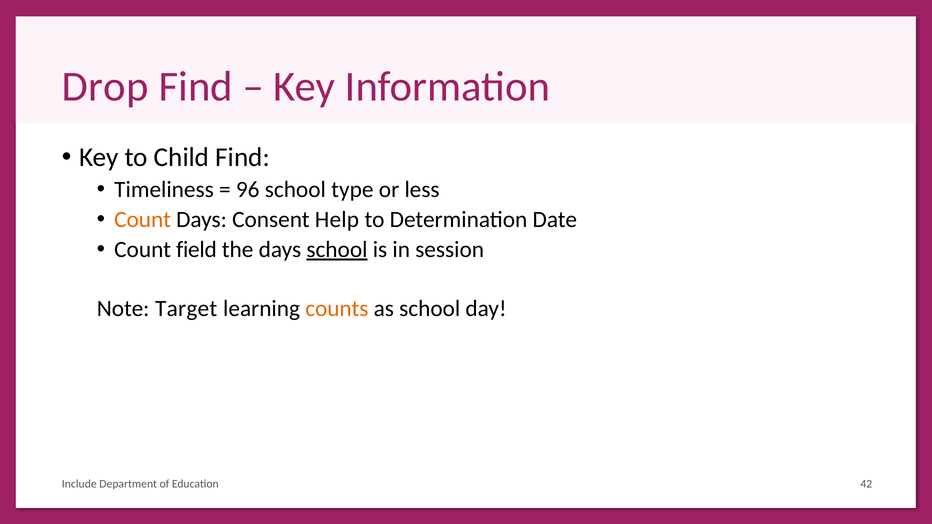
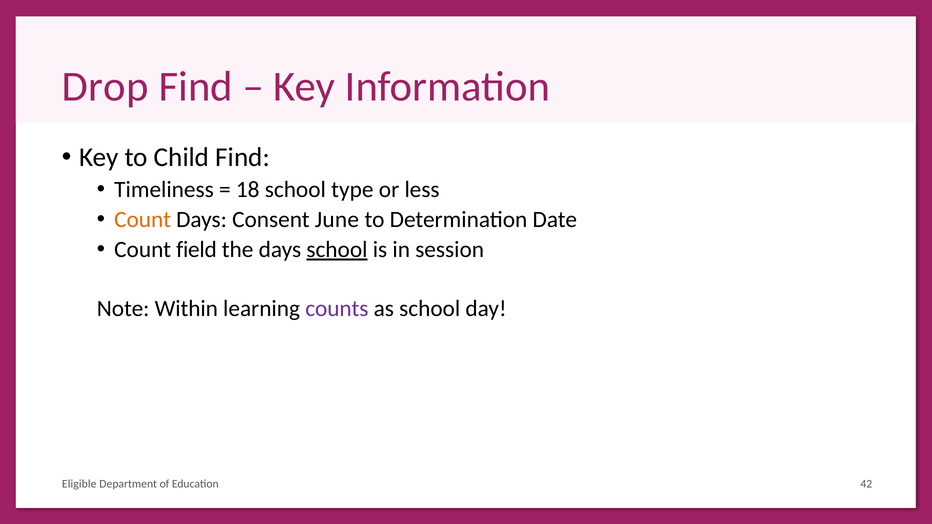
96: 96 -> 18
Help: Help -> June
Target: Target -> Within
counts colour: orange -> purple
Include: Include -> Eligible
